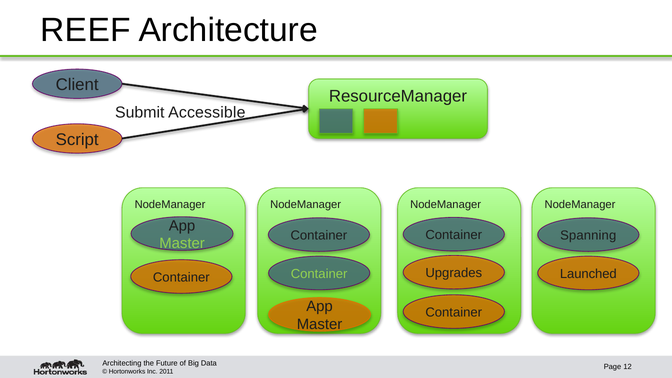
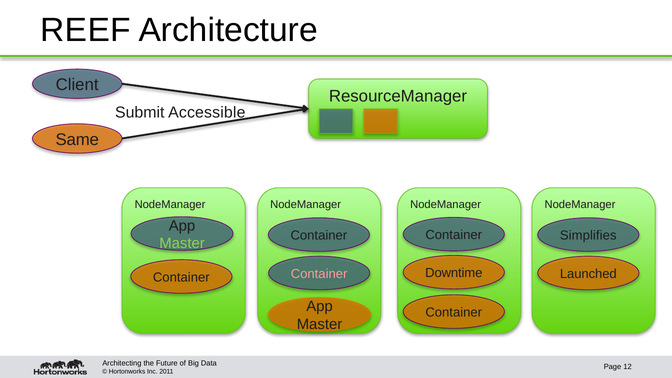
Script: Script -> Same
Spanning: Spanning -> Simplifies
Upgrades: Upgrades -> Downtime
Container at (319, 274) colour: light green -> pink
